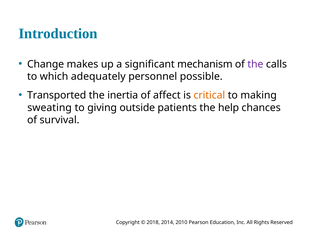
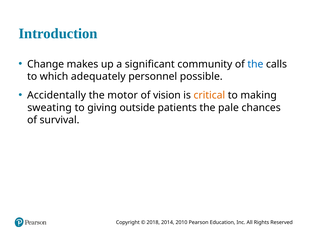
mechanism: mechanism -> community
the at (255, 64) colour: purple -> blue
Transported: Transported -> Accidentally
inertia: inertia -> motor
affect: affect -> vision
help: help -> pale
